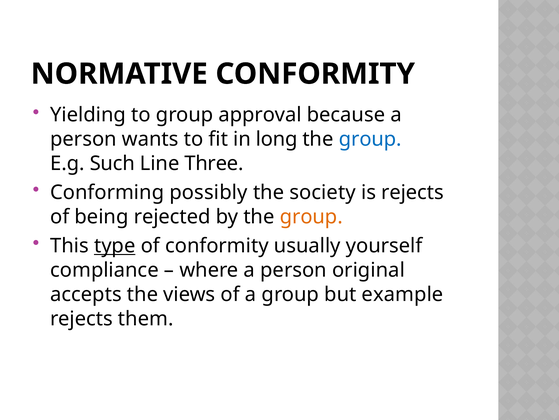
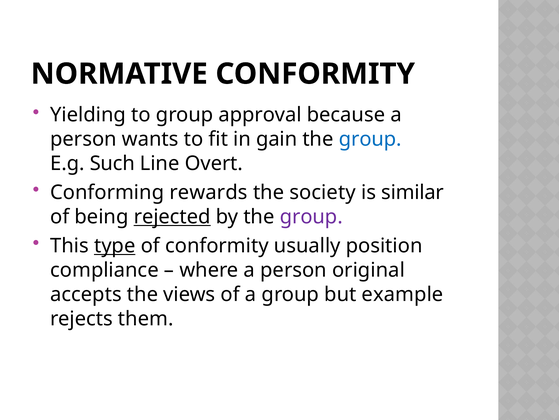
long: long -> gain
Three: Three -> Overt
possibly: possibly -> rewards
is rejects: rejects -> similar
rejected underline: none -> present
group at (311, 216) colour: orange -> purple
yourself: yourself -> position
